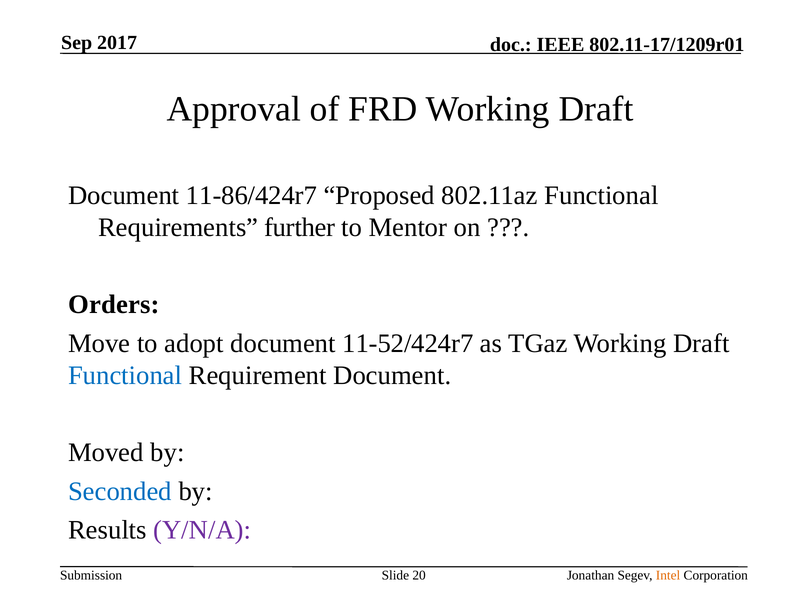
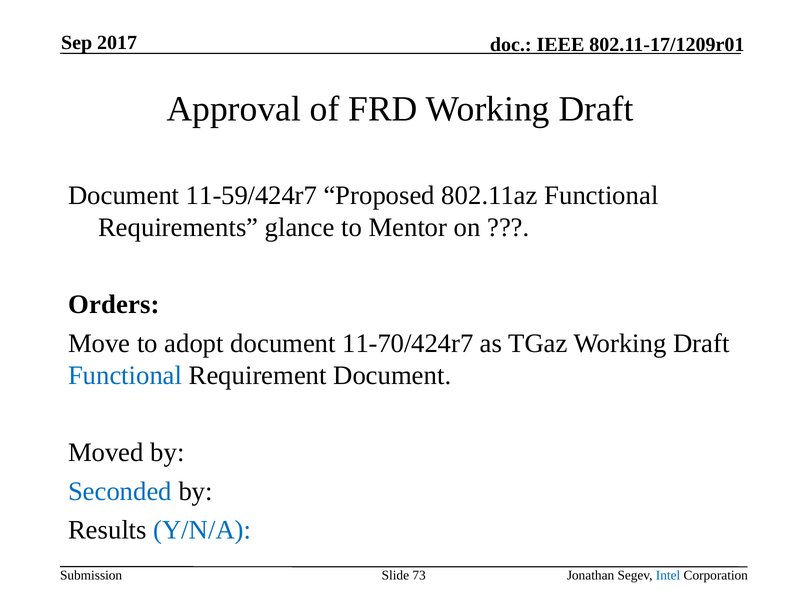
11-86/424r7: 11-86/424r7 -> 11-59/424r7
further: further -> glance
11-52/424r7: 11-52/424r7 -> 11-70/424r7
Y/N/A colour: purple -> blue
20: 20 -> 73
Intel colour: orange -> blue
